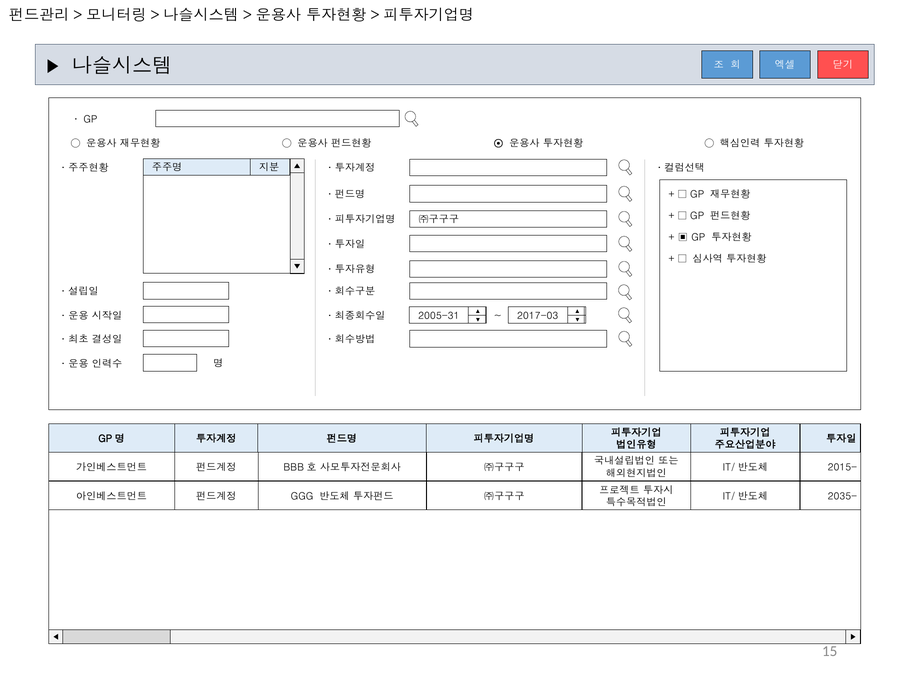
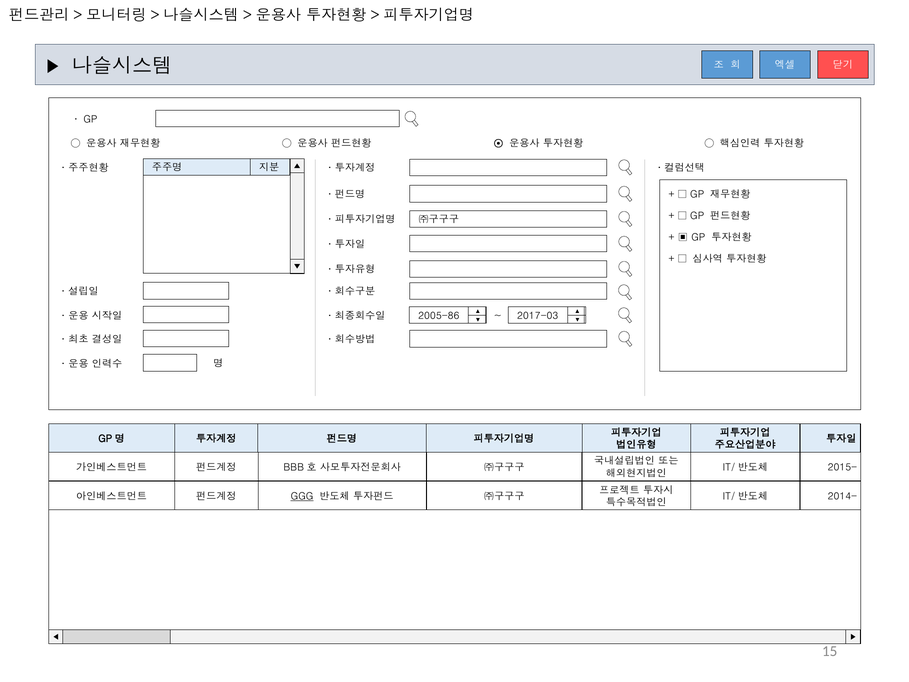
2005-31: 2005-31 -> 2005-86
GGG underline: none -> present
2035-: 2035- -> 2014-
